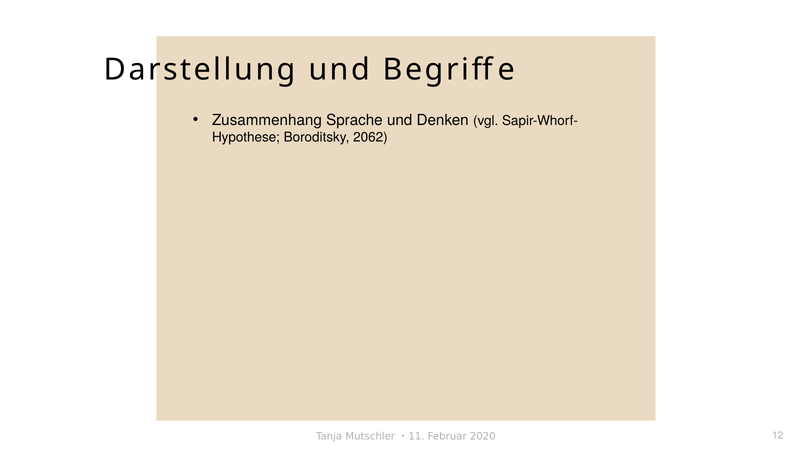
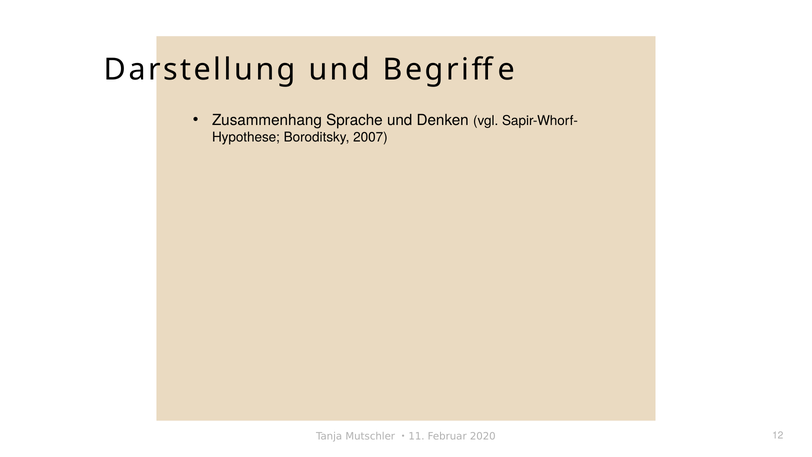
2062: 2062 -> 2007
